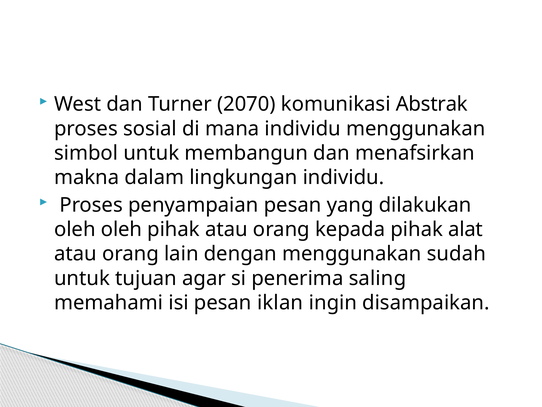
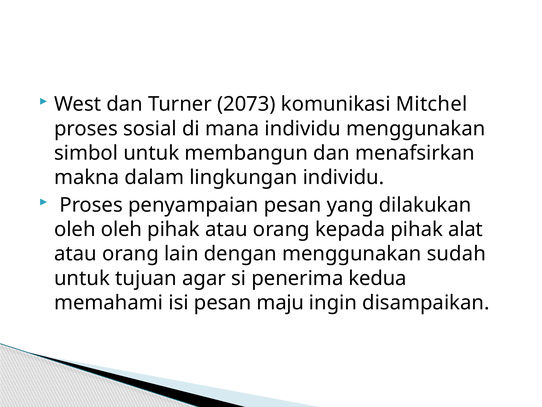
2070: 2070 -> 2073
Abstrak: Abstrak -> Mitchel
saling: saling -> kedua
iklan: iklan -> maju
